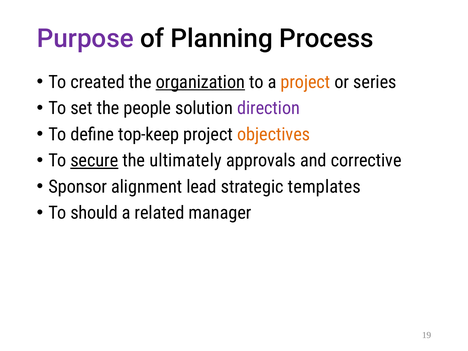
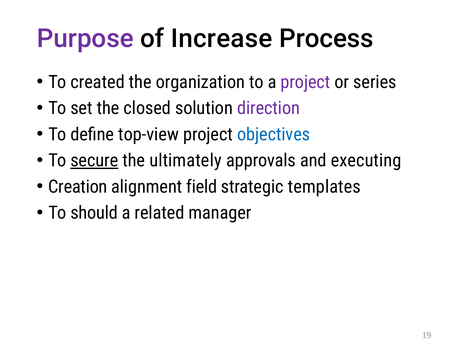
Planning: Planning -> Increase
organization underline: present -> none
project at (305, 82) colour: orange -> purple
people: people -> closed
top-keep: top-keep -> top-view
objectives colour: orange -> blue
corrective: corrective -> executing
Sponsor: Sponsor -> Creation
lead: lead -> field
